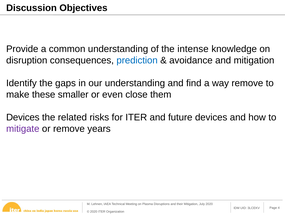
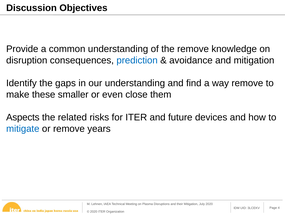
the intense: intense -> remove
Devices at (23, 117): Devices -> Aspects
mitigate colour: purple -> blue
